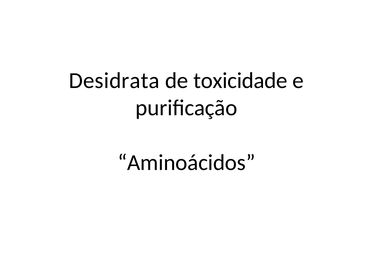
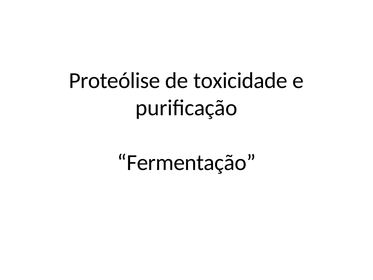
Desidrata: Desidrata -> Proteólise
Aminoácidos: Aminoácidos -> Fermentação
